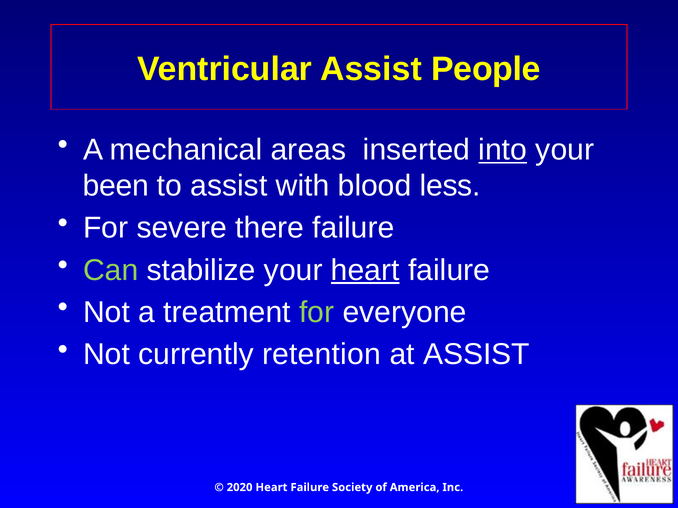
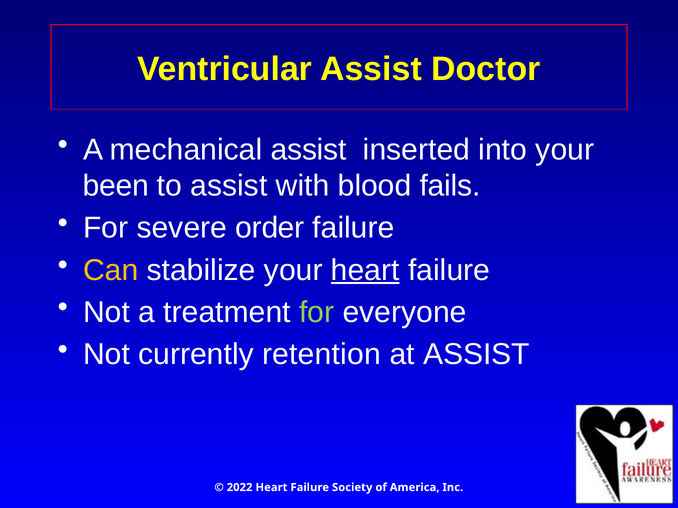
People: People -> Doctor
mechanical areas: areas -> assist
into underline: present -> none
less: less -> fails
there: there -> order
Can colour: light green -> yellow
2020: 2020 -> 2022
